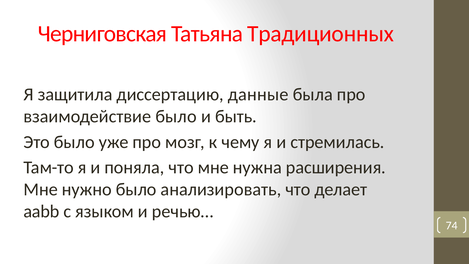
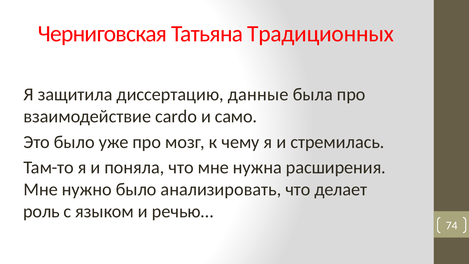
взаимодействие было: было -> cardo
быть: быть -> само
aabb: aabb -> роль
